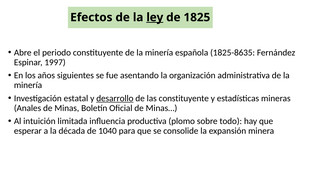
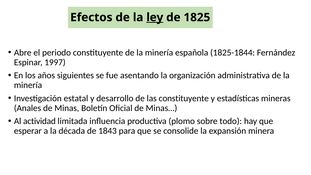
1825-8635: 1825-8635 -> 1825-1844
desarrollo underline: present -> none
intuición: intuición -> actividad
1040: 1040 -> 1843
